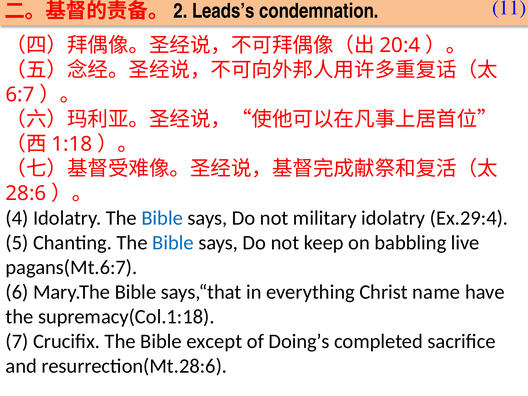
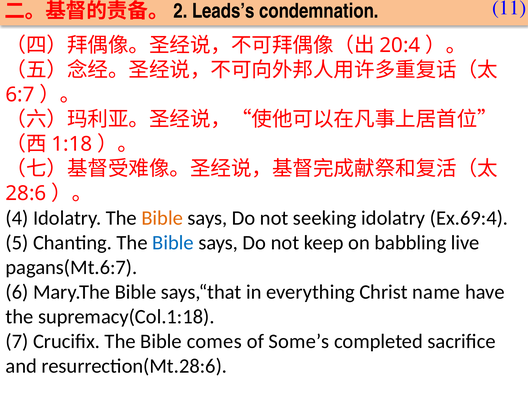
Bible at (162, 218) colour: blue -> orange
military: military -> seeking
Ex.29:4: Ex.29:4 -> Ex.69:4
except: except -> comes
Doing’s: Doing’s -> Some’s
